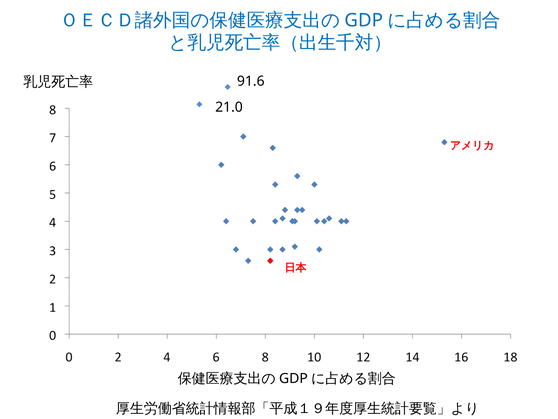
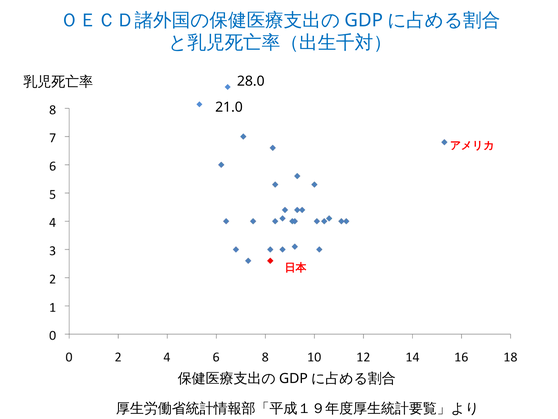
91.6: 91.6 -> 28.0
